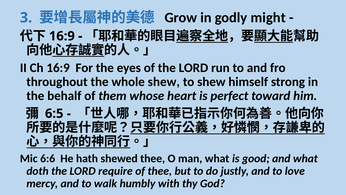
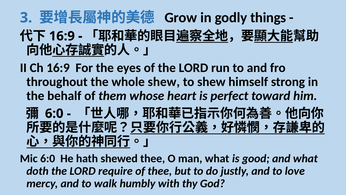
might: might -> things
6:5 at (54, 113): 6:5 -> 6:0
Mic 6:6: 6:6 -> 6:0
